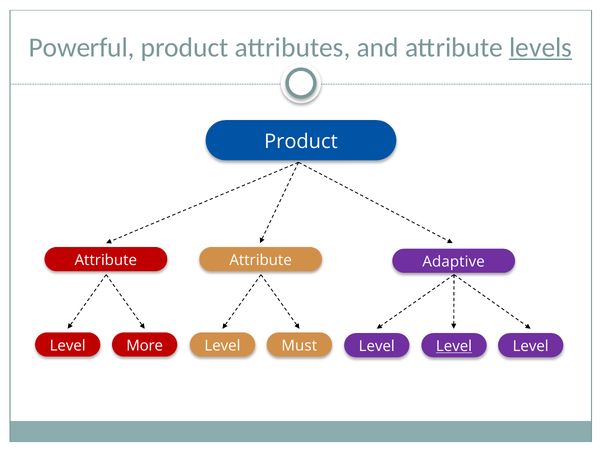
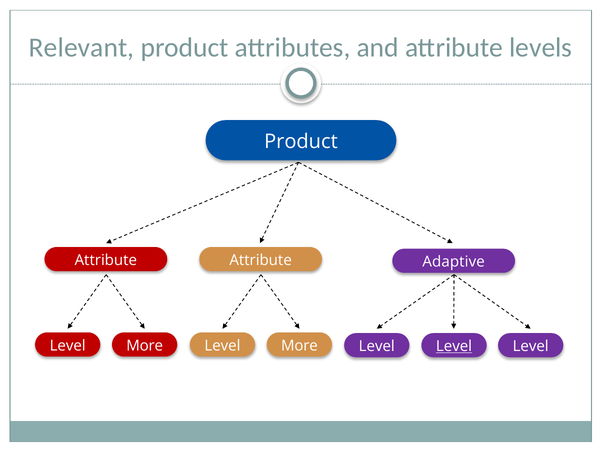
Powerful: Powerful -> Relevant
levels underline: present -> none
Must at (299, 345): Must -> More
